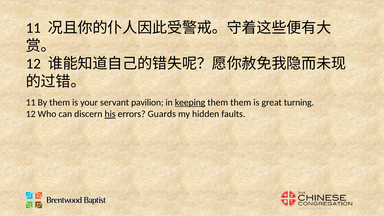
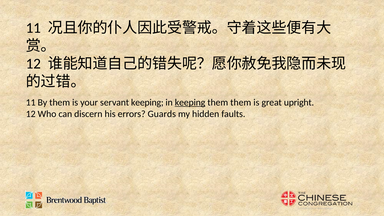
servant pavilion: pavilion -> keeping
turning: turning -> upright
his underline: present -> none
